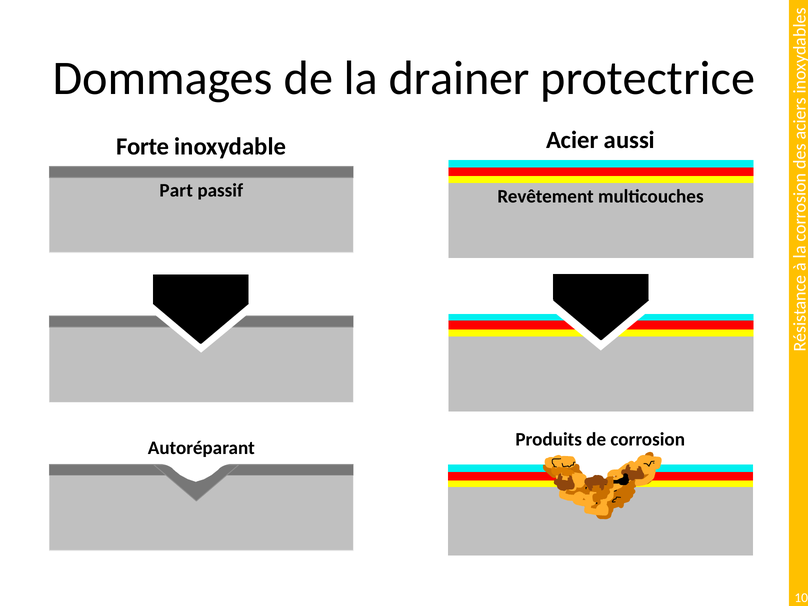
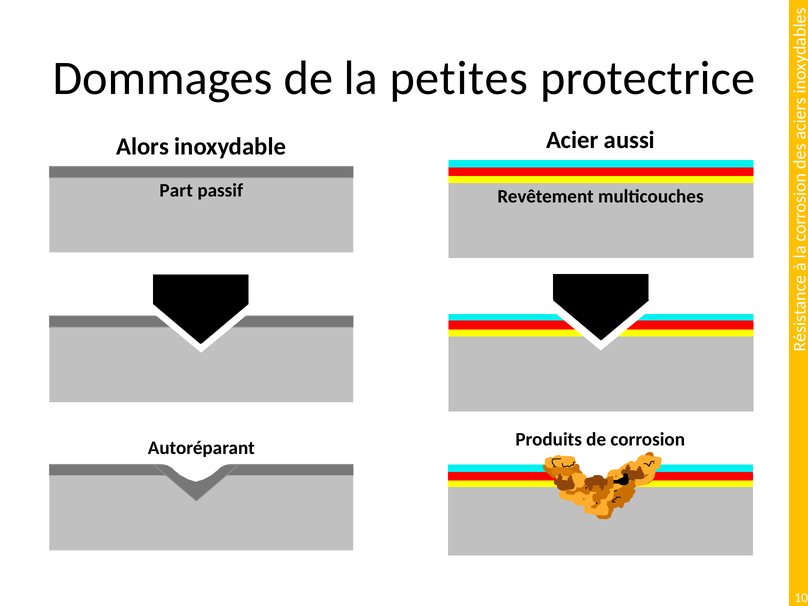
drainer: drainer -> petites
Forte: Forte -> Alors
